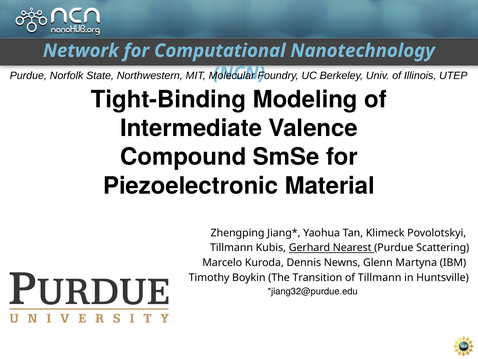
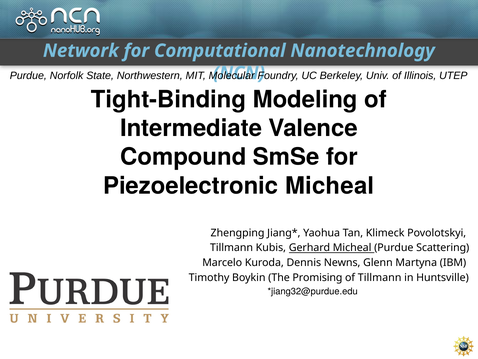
Piezoelectronic Material: Material -> Micheal
Gerhard Nearest: Nearest -> Micheal
Transition: Transition -> Promising
